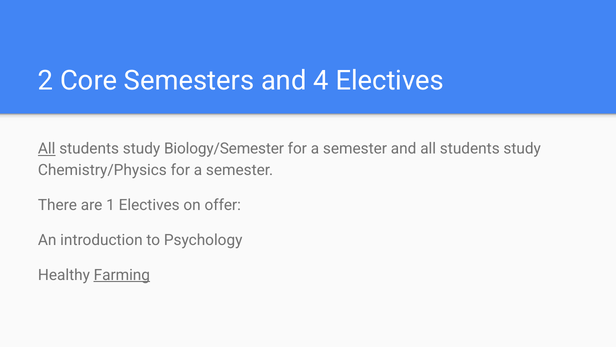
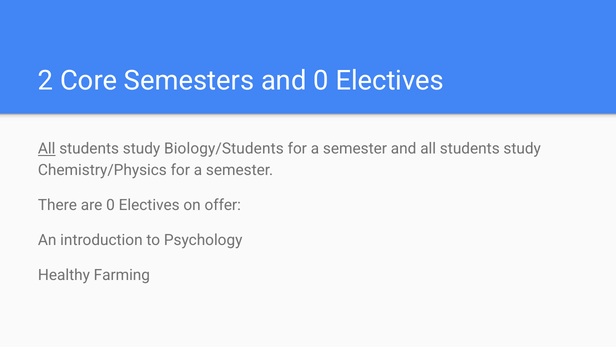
and 4: 4 -> 0
Biology/Semester: Biology/Semester -> Biology/Students
are 1: 1 -> 0
Farming underline: present -> none
